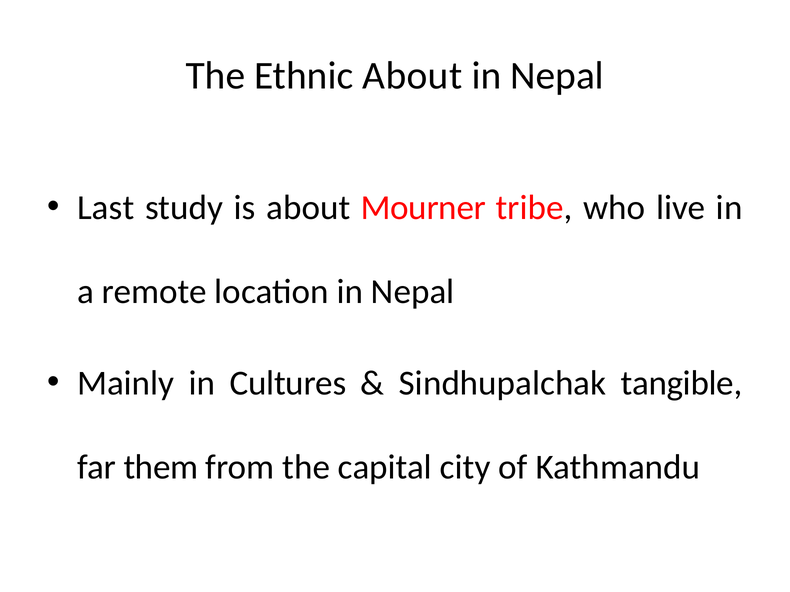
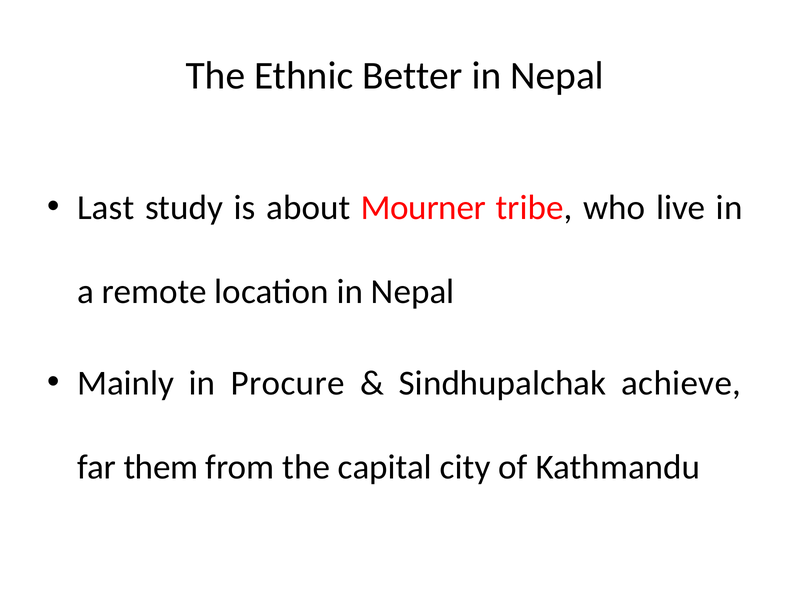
Ethnic About: About -> Better
Cultures: Cultures -> Procure
tangible: tangible -> achieve
